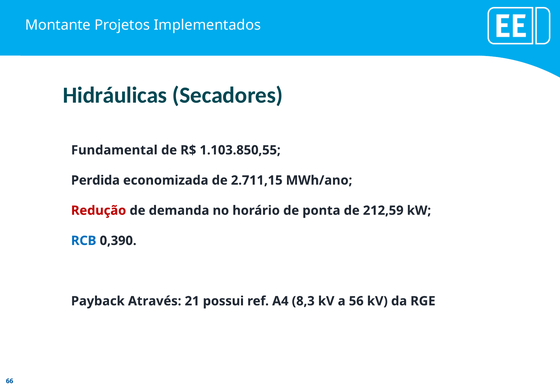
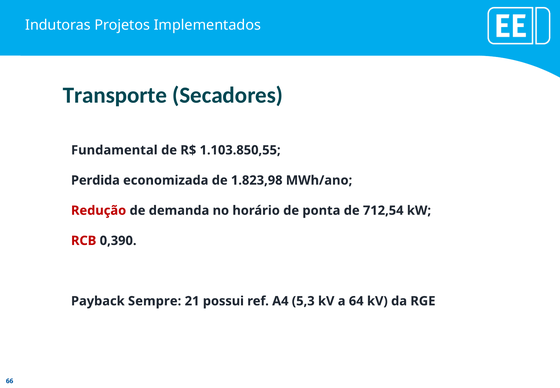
Montante: Montante -> Indutoras
Hidráulicas: Hidráulicas -> Transporte
2.711,15: 2.711,15 -> 1.823,98
212,59: 212,59 -> 712,54
RCB colour: blue -> red
Através: Através -> Sempre
8,3: 8,3 -> 5,3
56: 56 -> 64
